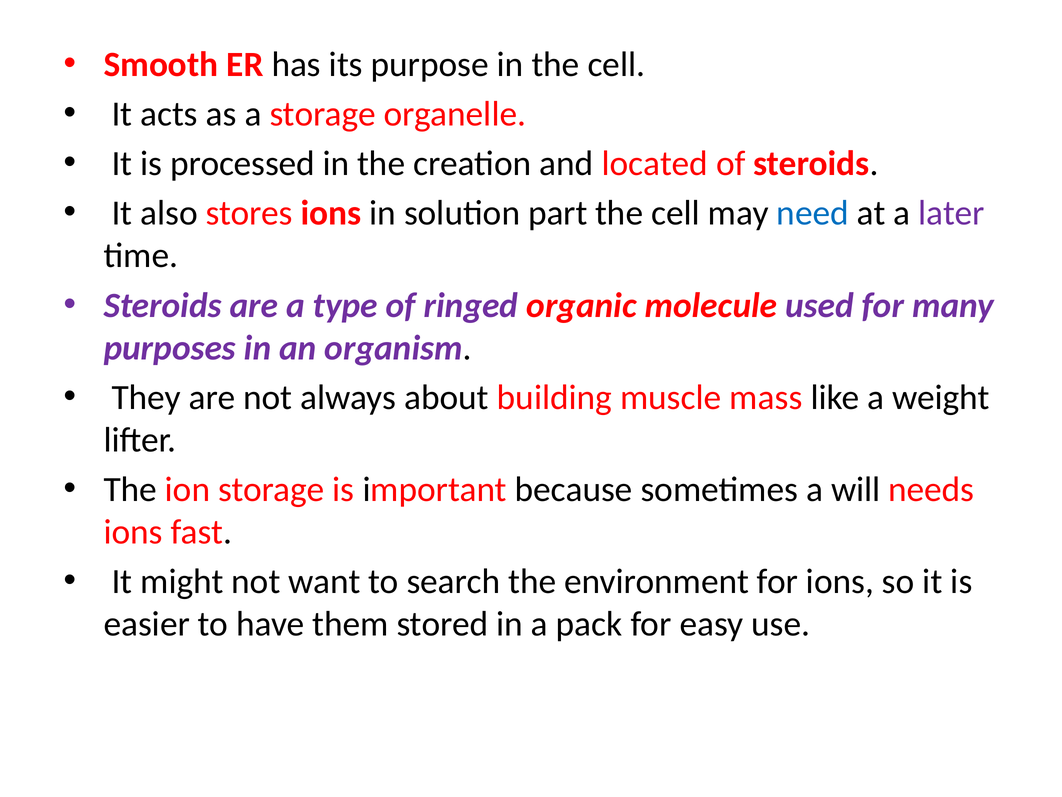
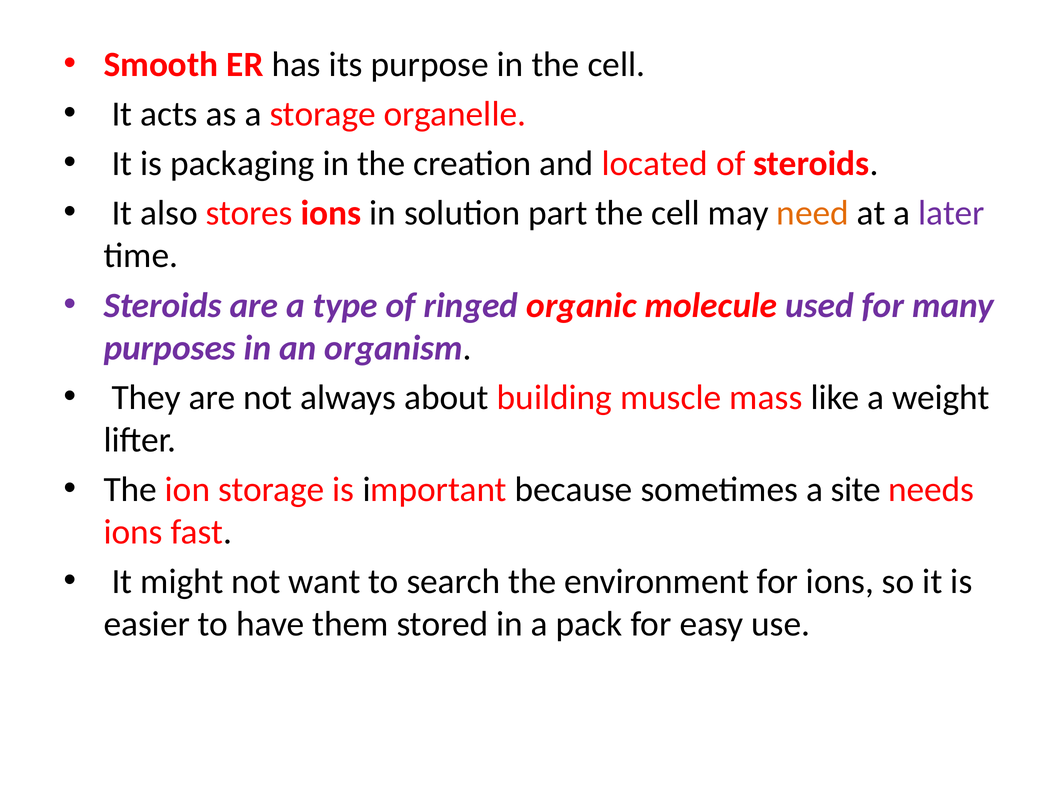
processed: processed -> packaging
need colour: blue -> orange
will: will -> site
